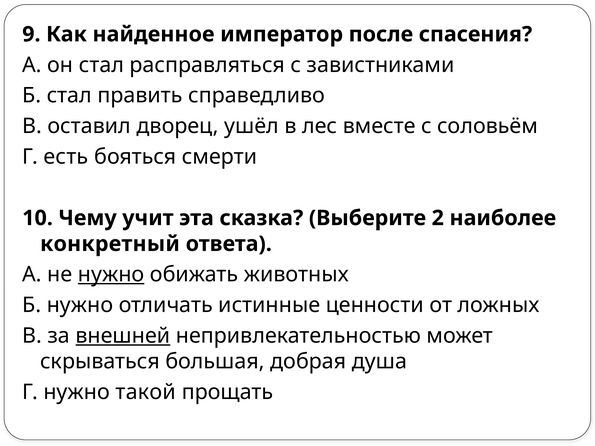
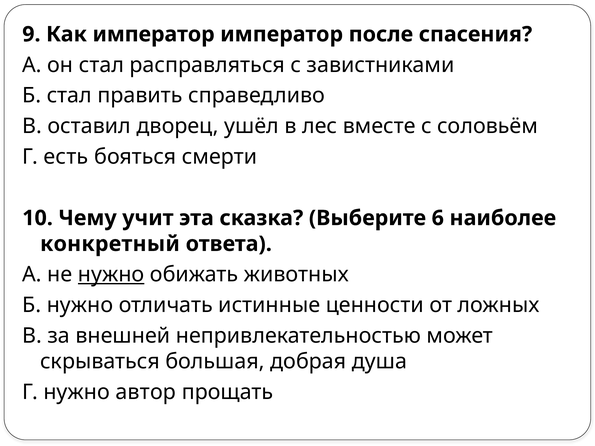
Как найденное: найденное -> император
2: 2 -> 6
внешней underline: present -> none
такой: такой -> автор
